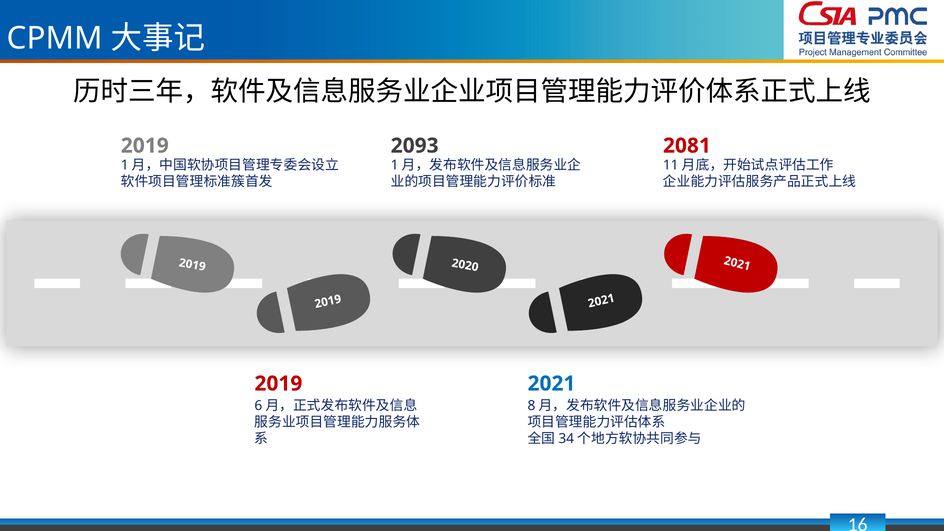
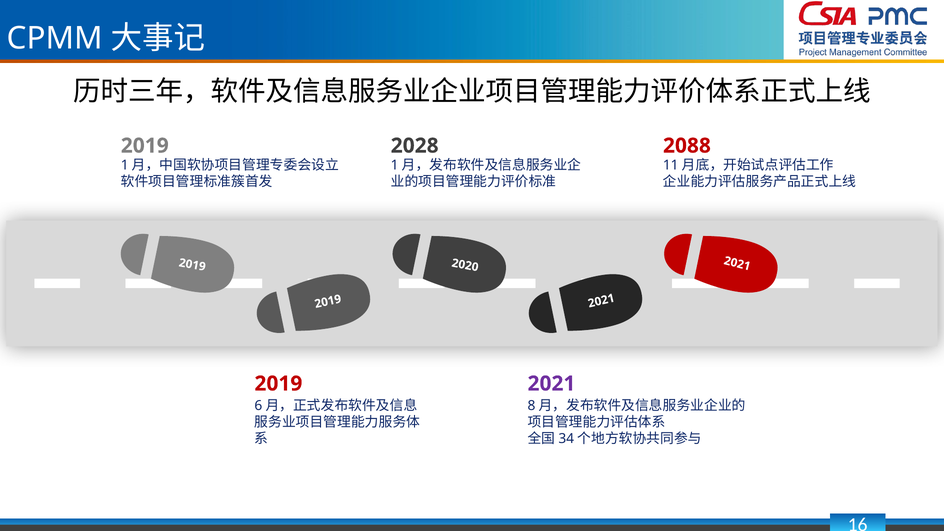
2093: 2093 -> 2028
2081: 2081 -> 2088
2021 at (551, 384) colour: blue -> purple
